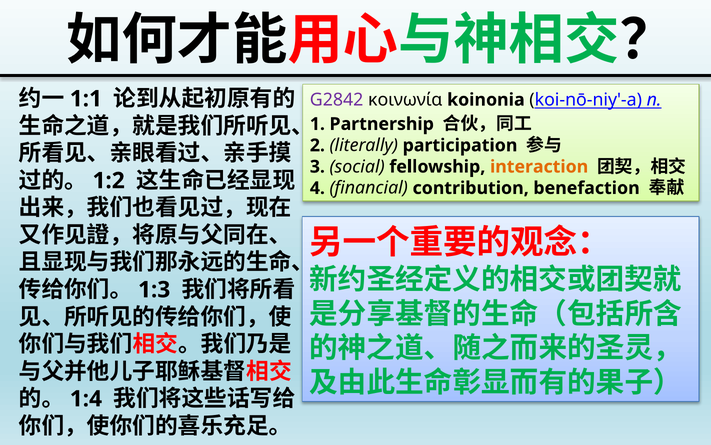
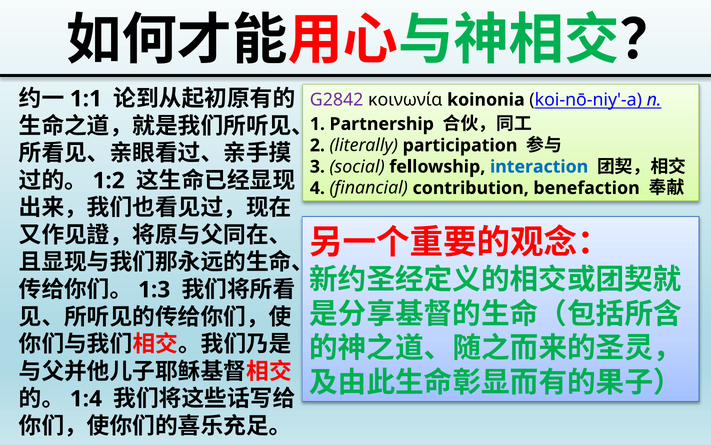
interaction colour: orange -> blue
